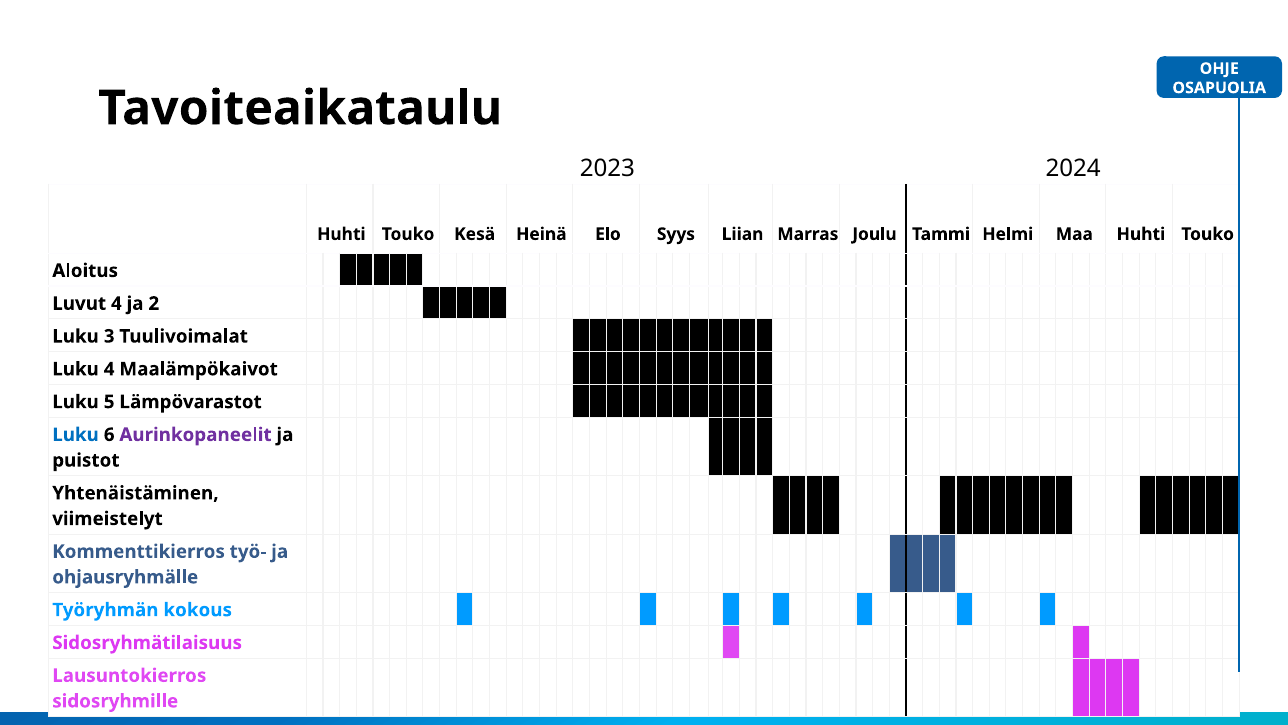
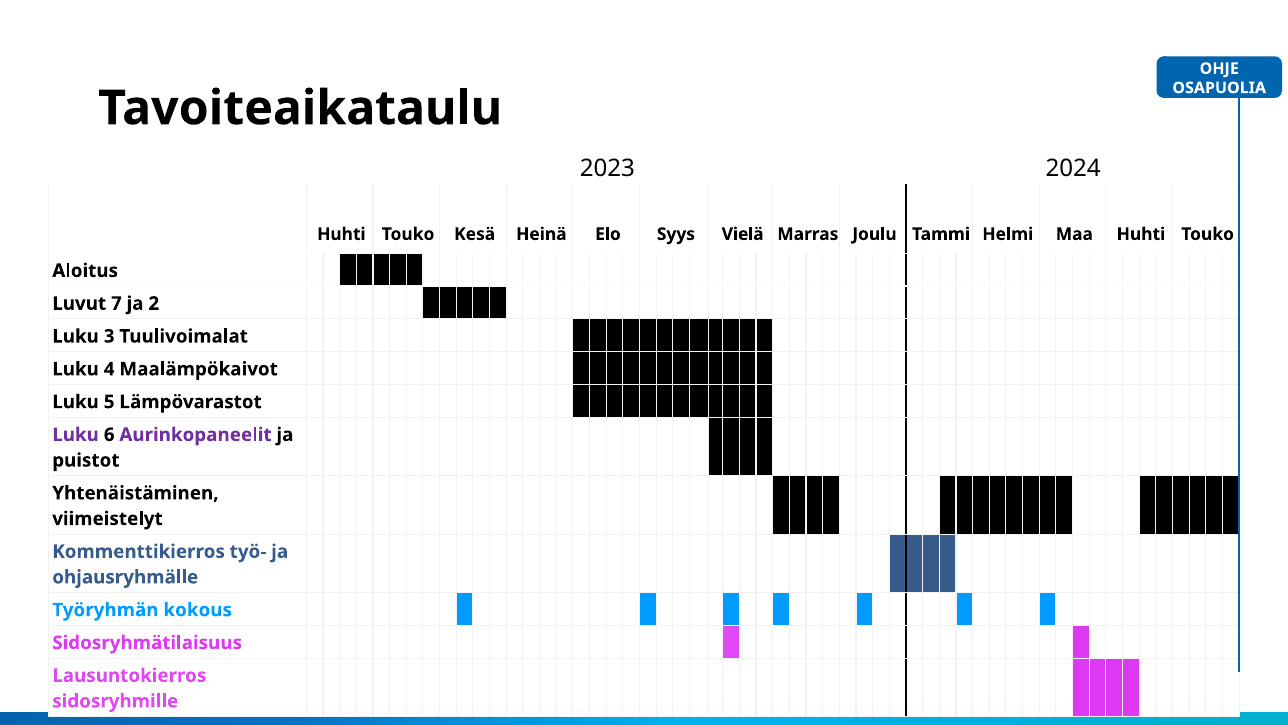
Liian: Liian -> Vielä
Luvut 4: 4 -> 7
Luku at (76, 434) colour: blue -> purple
